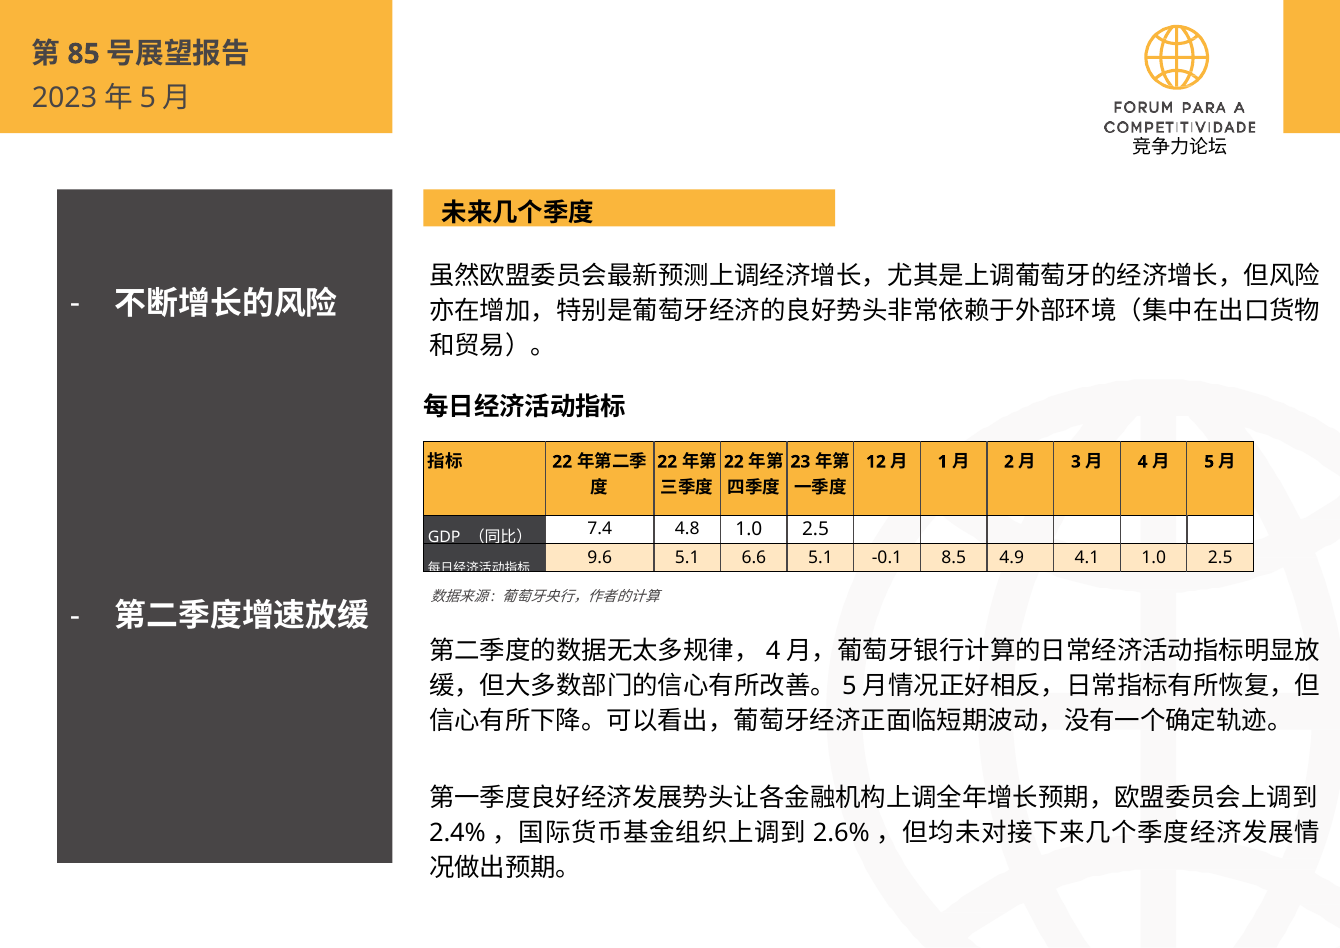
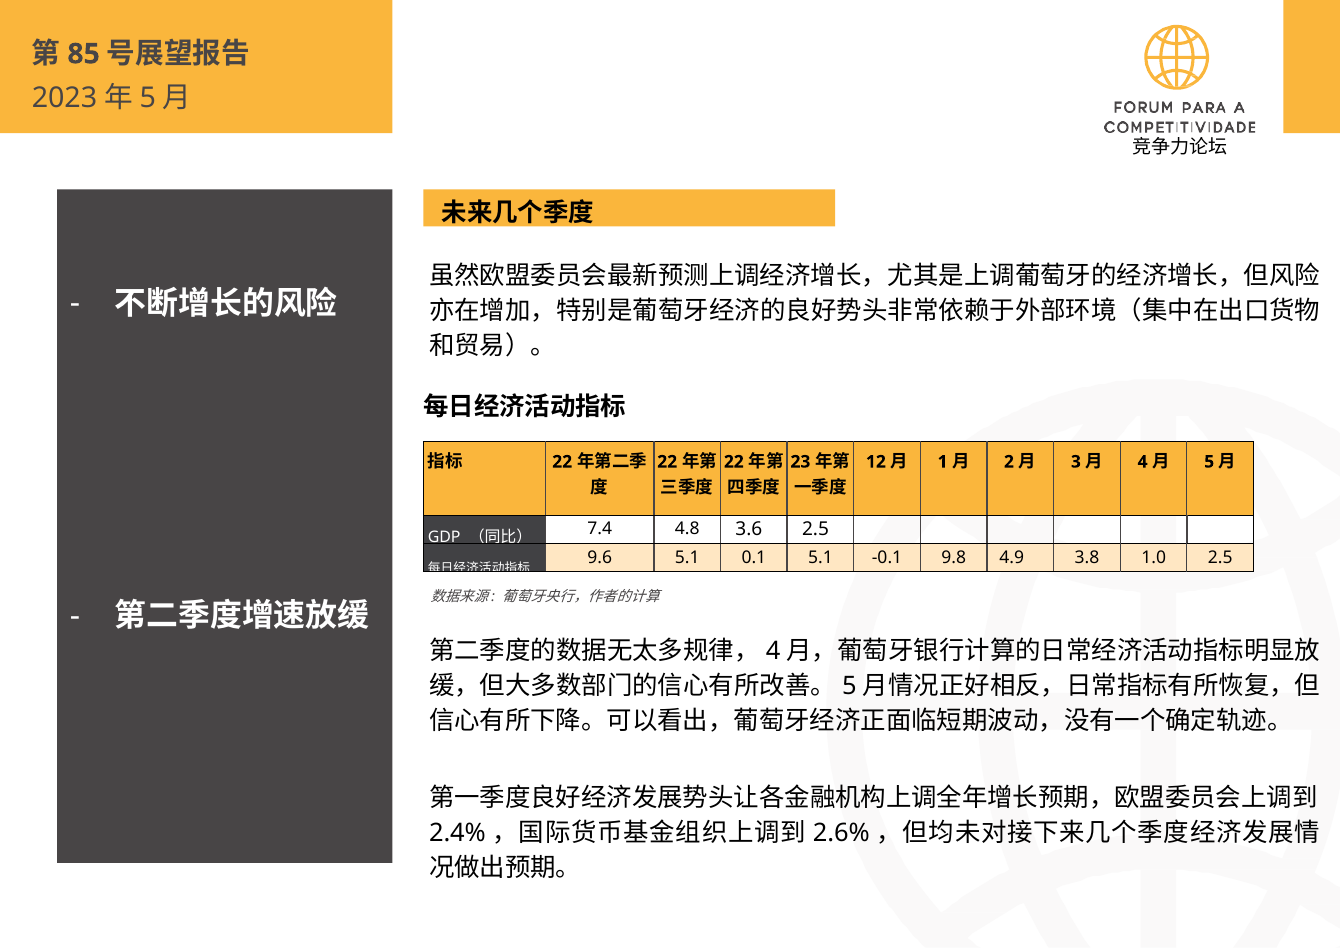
4.8 1.0: 1.0 -> 3.6
6.6: 6.6 -> 0.1
8.5: 8.5 -> 9.8
4.1: 4.1 -> 3.8
